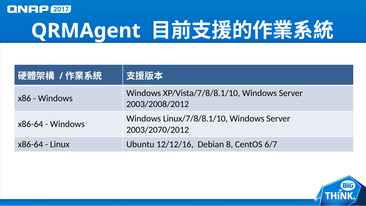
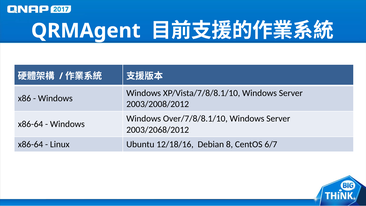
Linux/7/8/8.1/10: Linux/7/8/8.1/10 -> Over/7/8/8.1/10
2003/2070/2012: 2003/2070/2012 -> 2003/2068/2012
12/12/16: 12/12/16 -> 12/18/16
